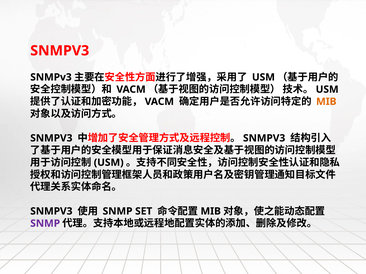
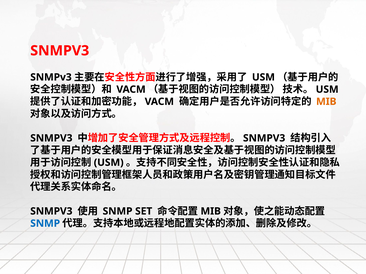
SNMP at (45, 224) colour: purple -> blue
